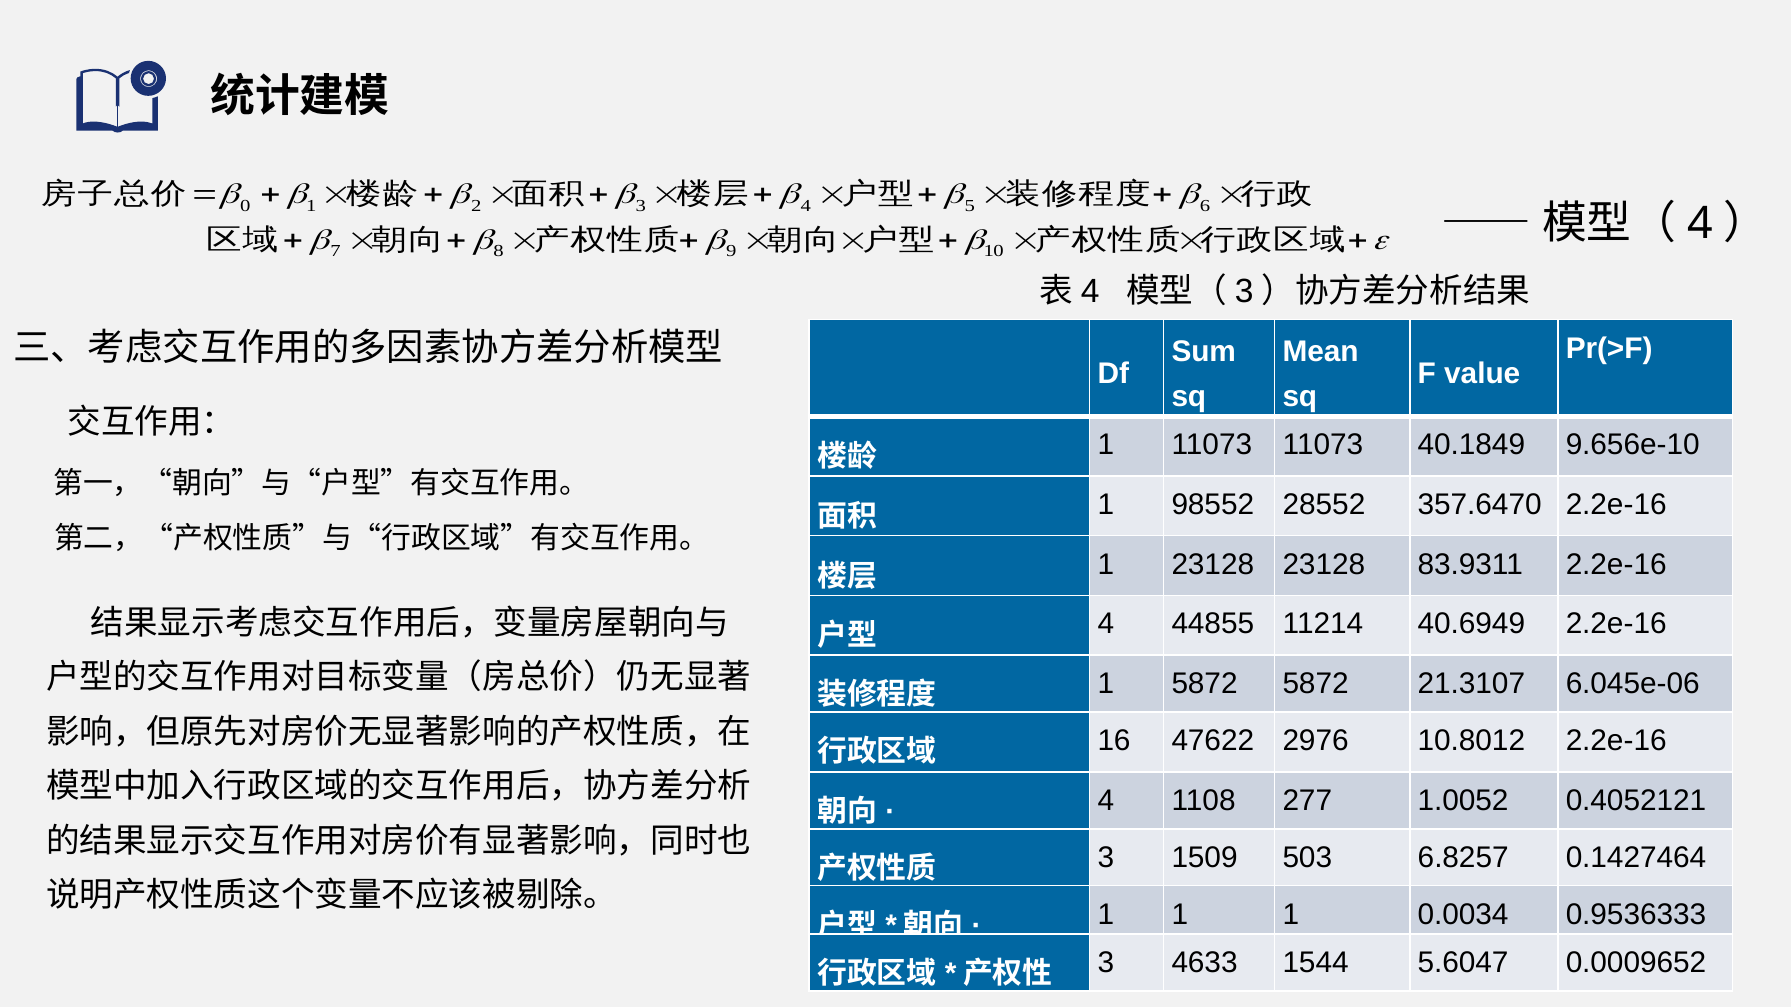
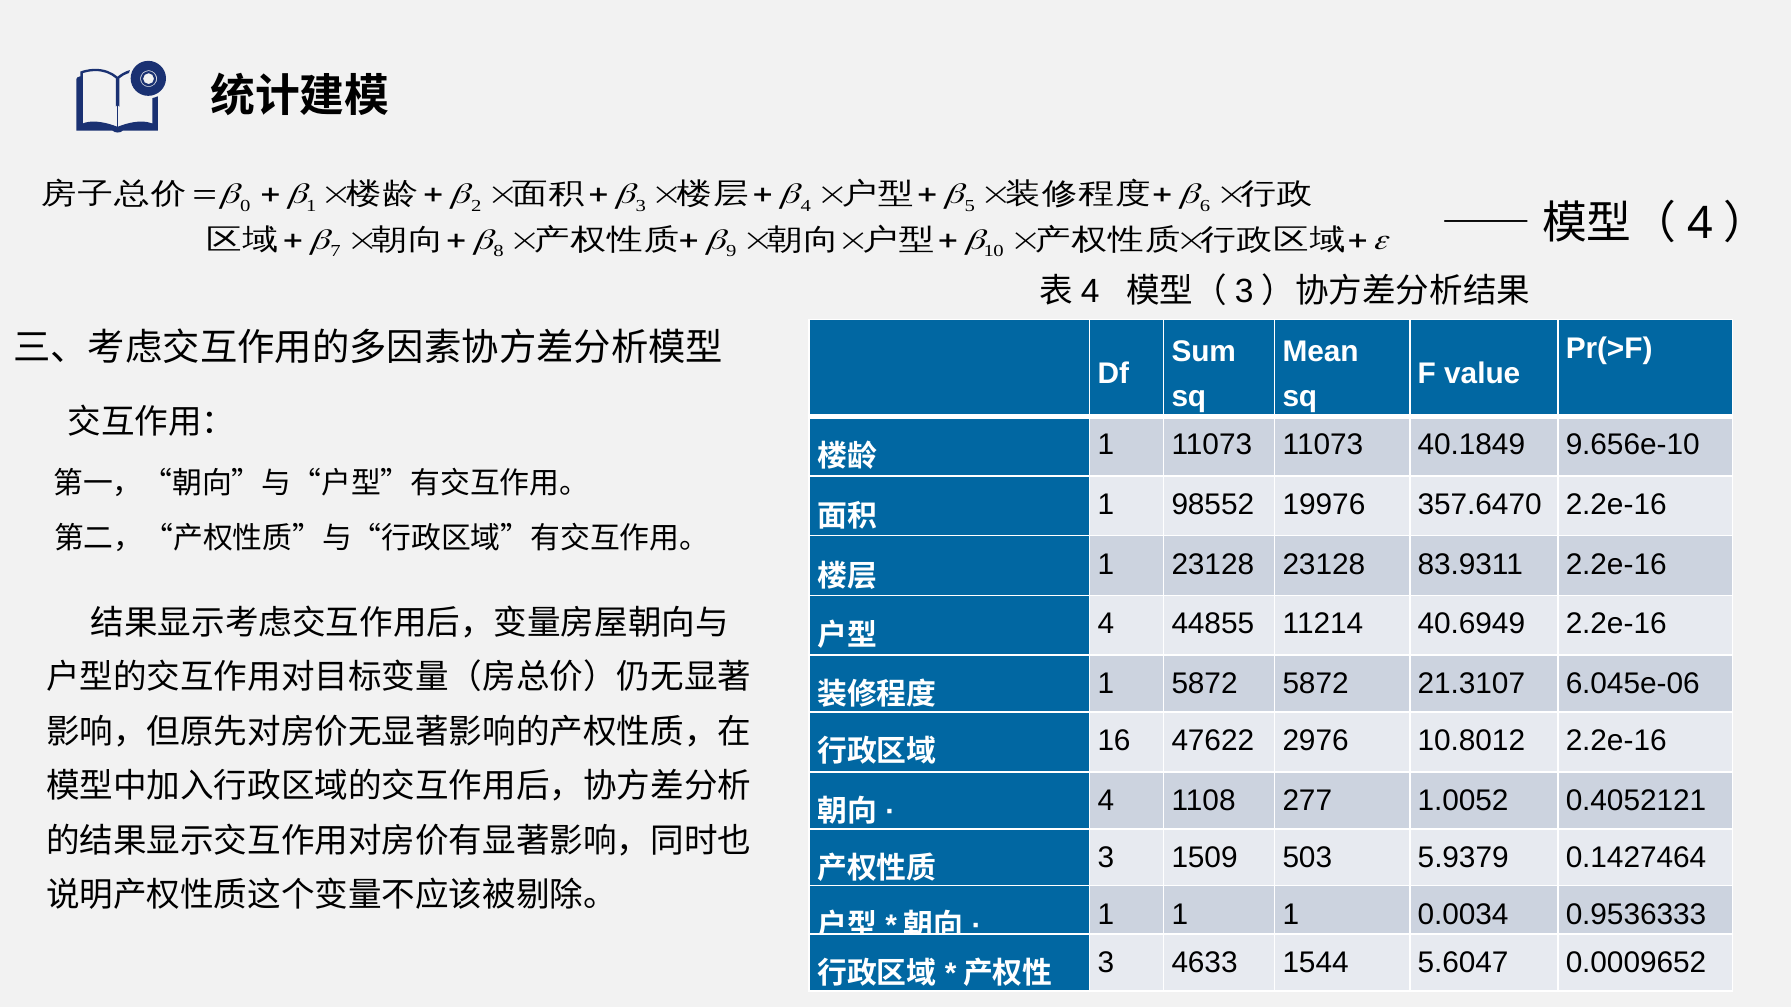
28552: 28552 -> 19976
6.8257: 6.8257 -> 5.9379
